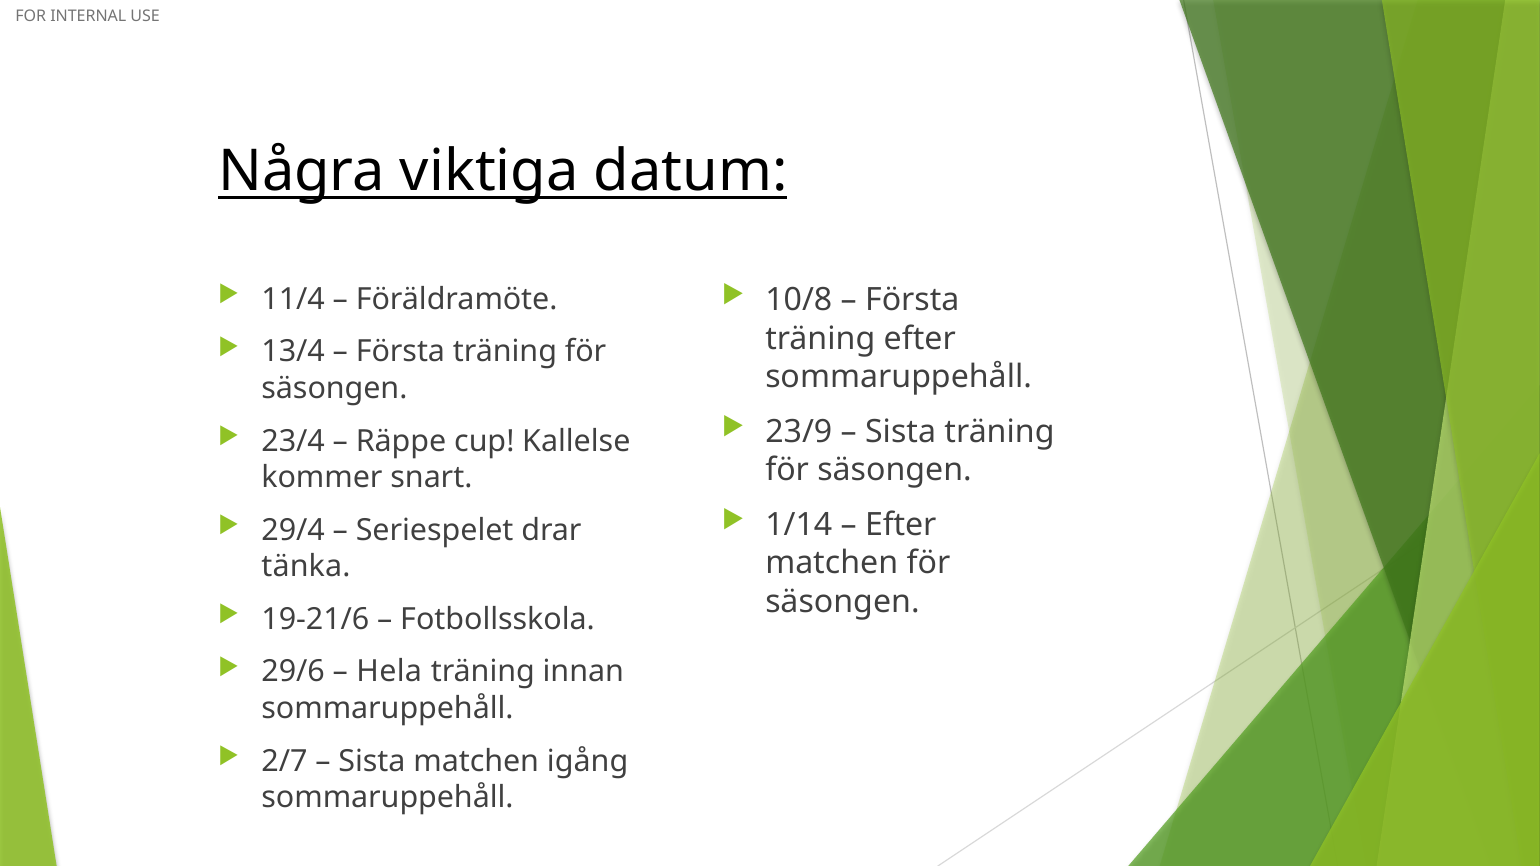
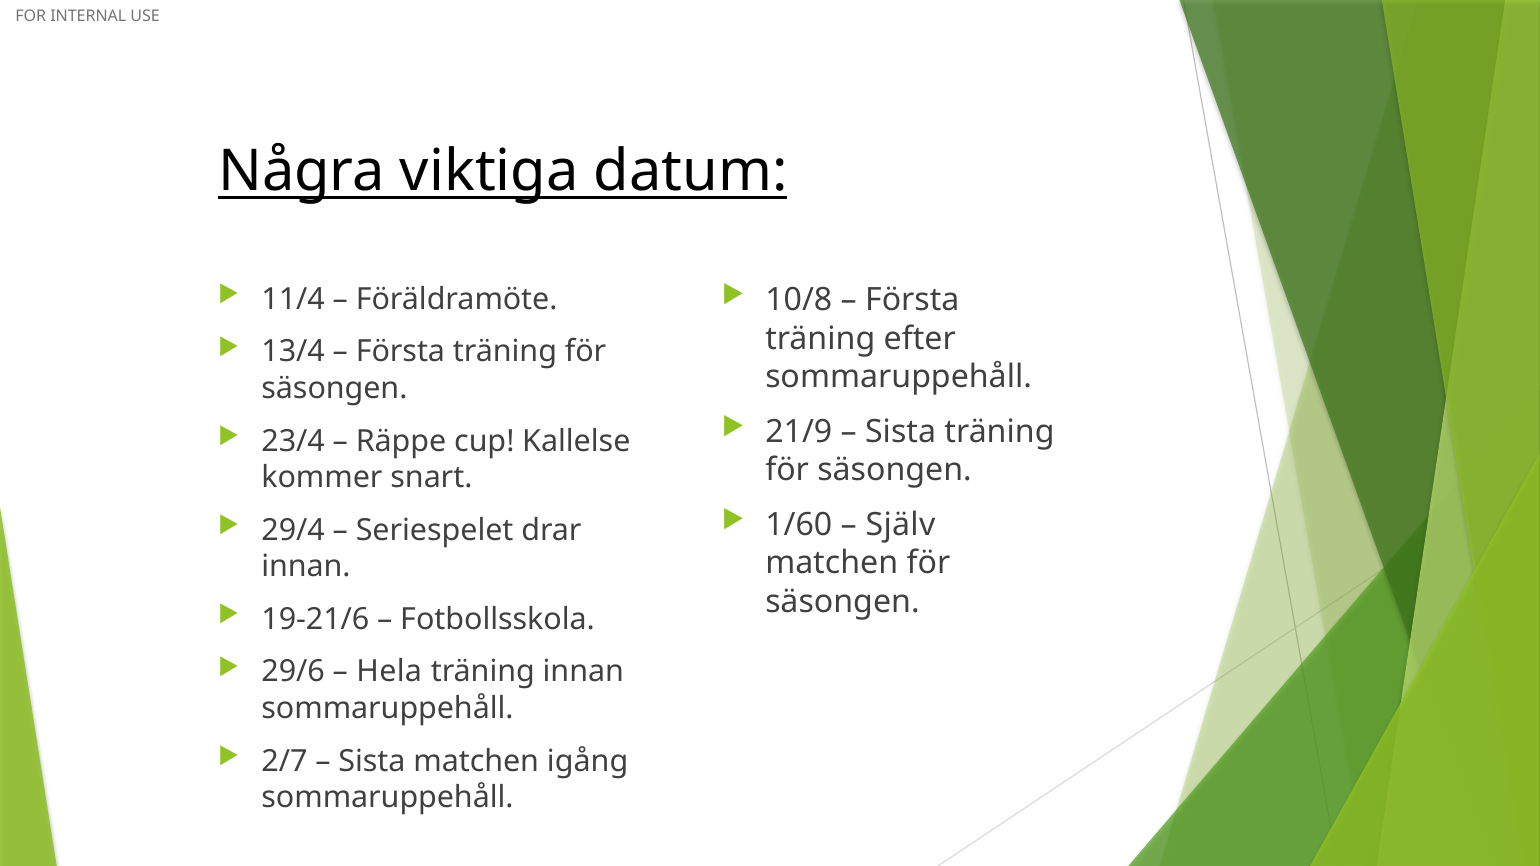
23/9: 23/9 -> 21/9
1/14: 1/14 -> 1/60
Efter at (901, 525): Efter -> Själv
tänka at (306, 567): tänka -> innan
